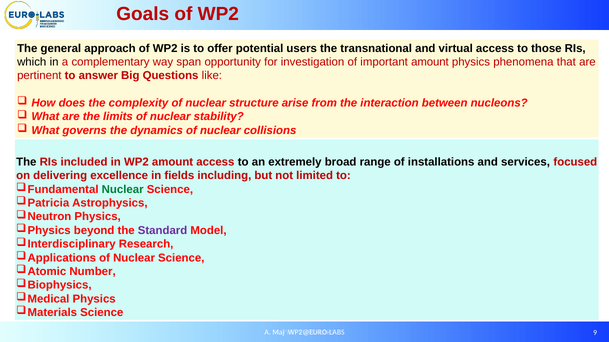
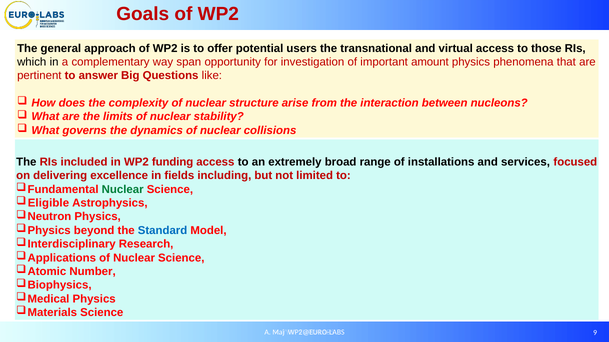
WP2 amount: amount -> funding
Patricia: Patricia -> Eligible
Standard colour: purple -> blue
